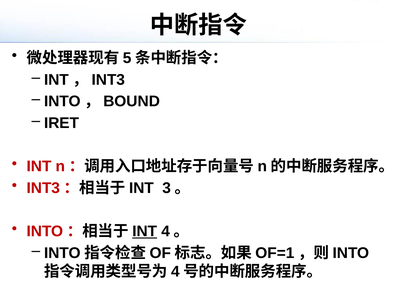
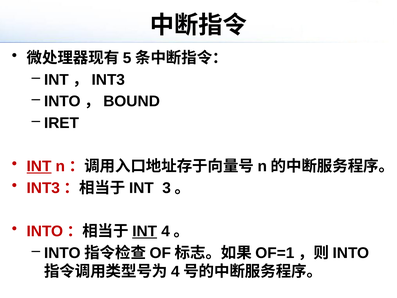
INT at (39, 166) underline: none -> present
